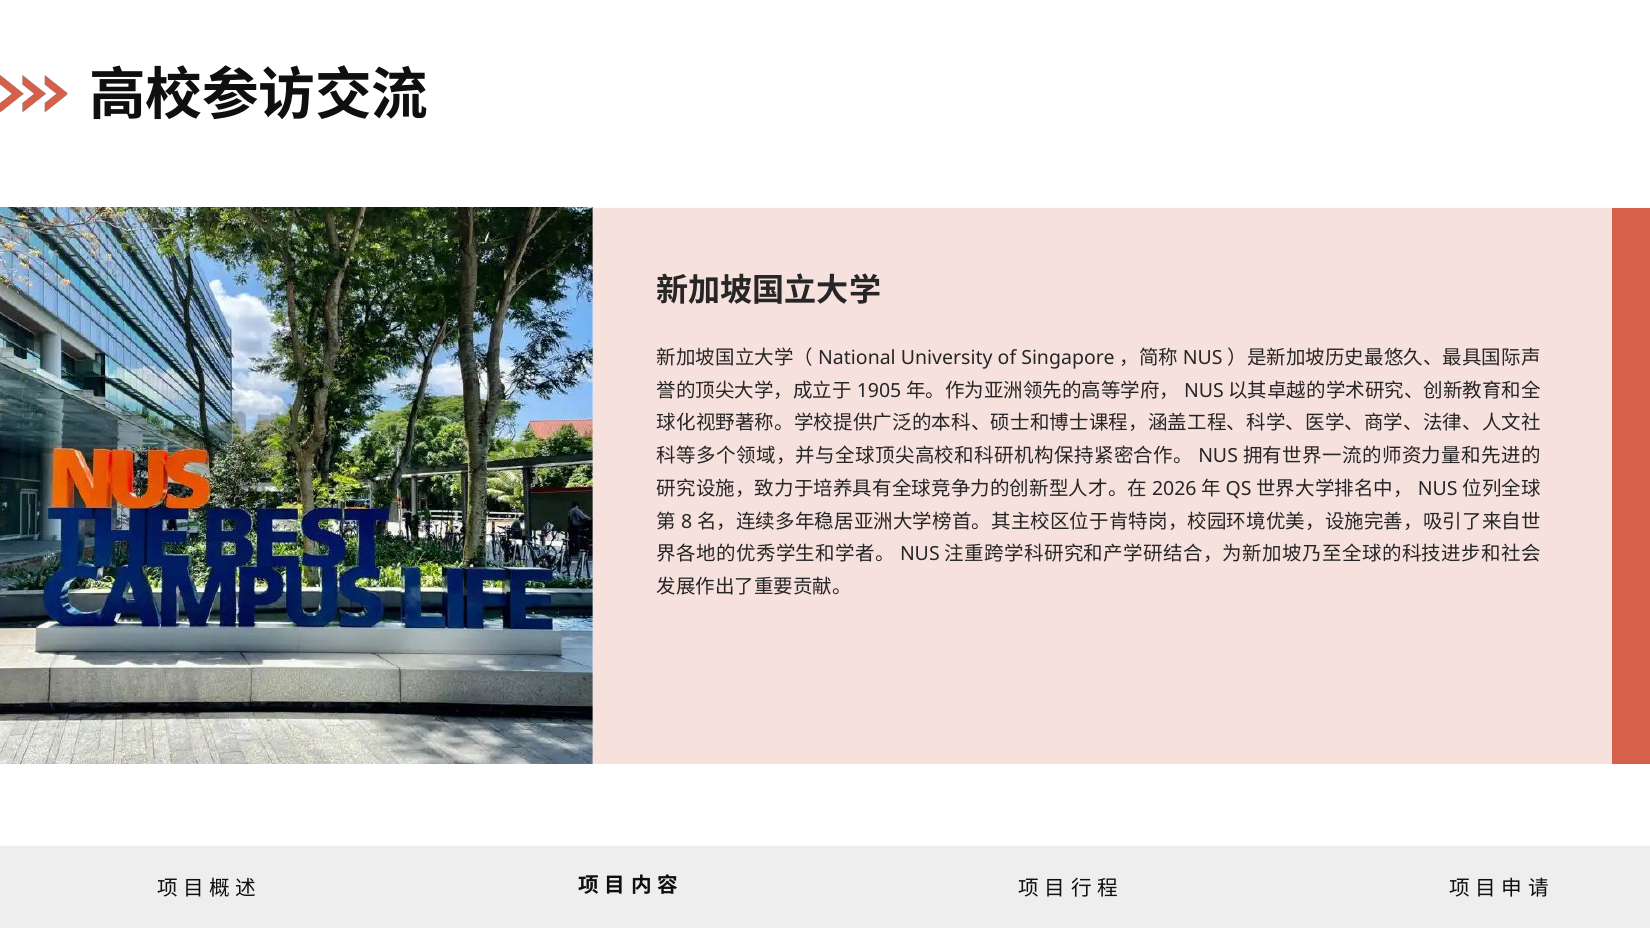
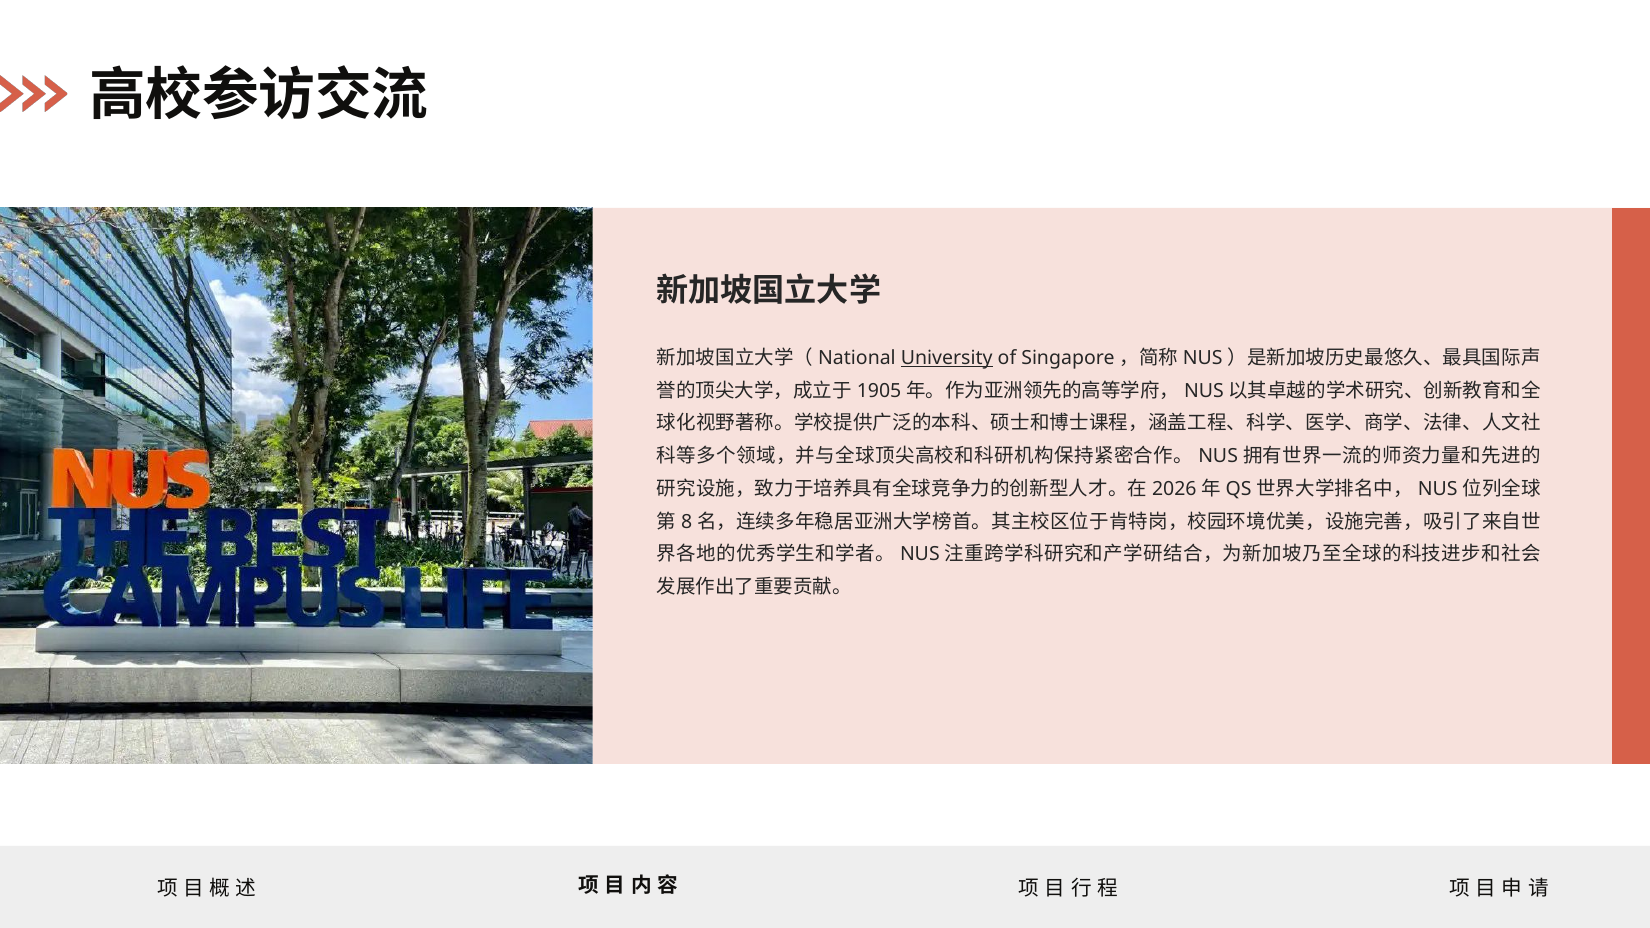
University underline: none -> present
